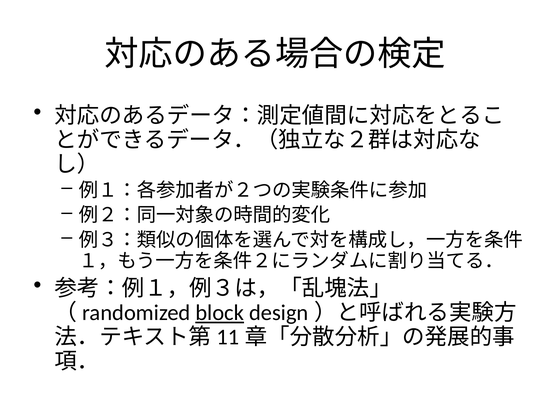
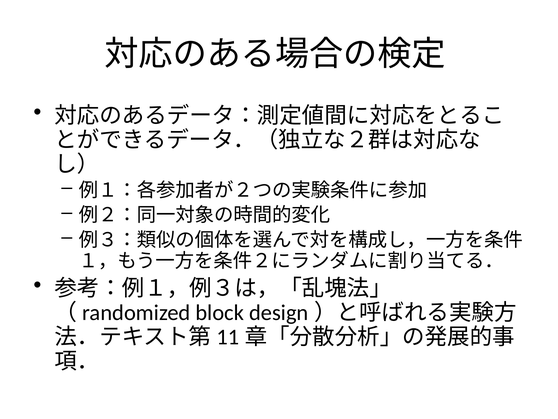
block underline: present -> none
